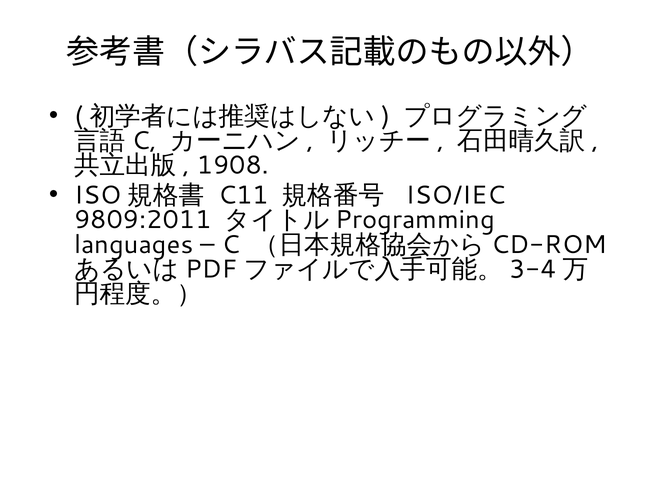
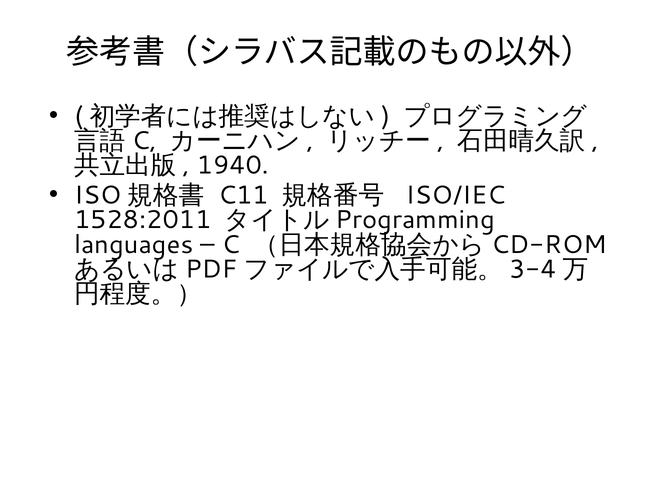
1908: 1908 -> 1940
9809:2011: 9809:2011 -> 1528:2011
